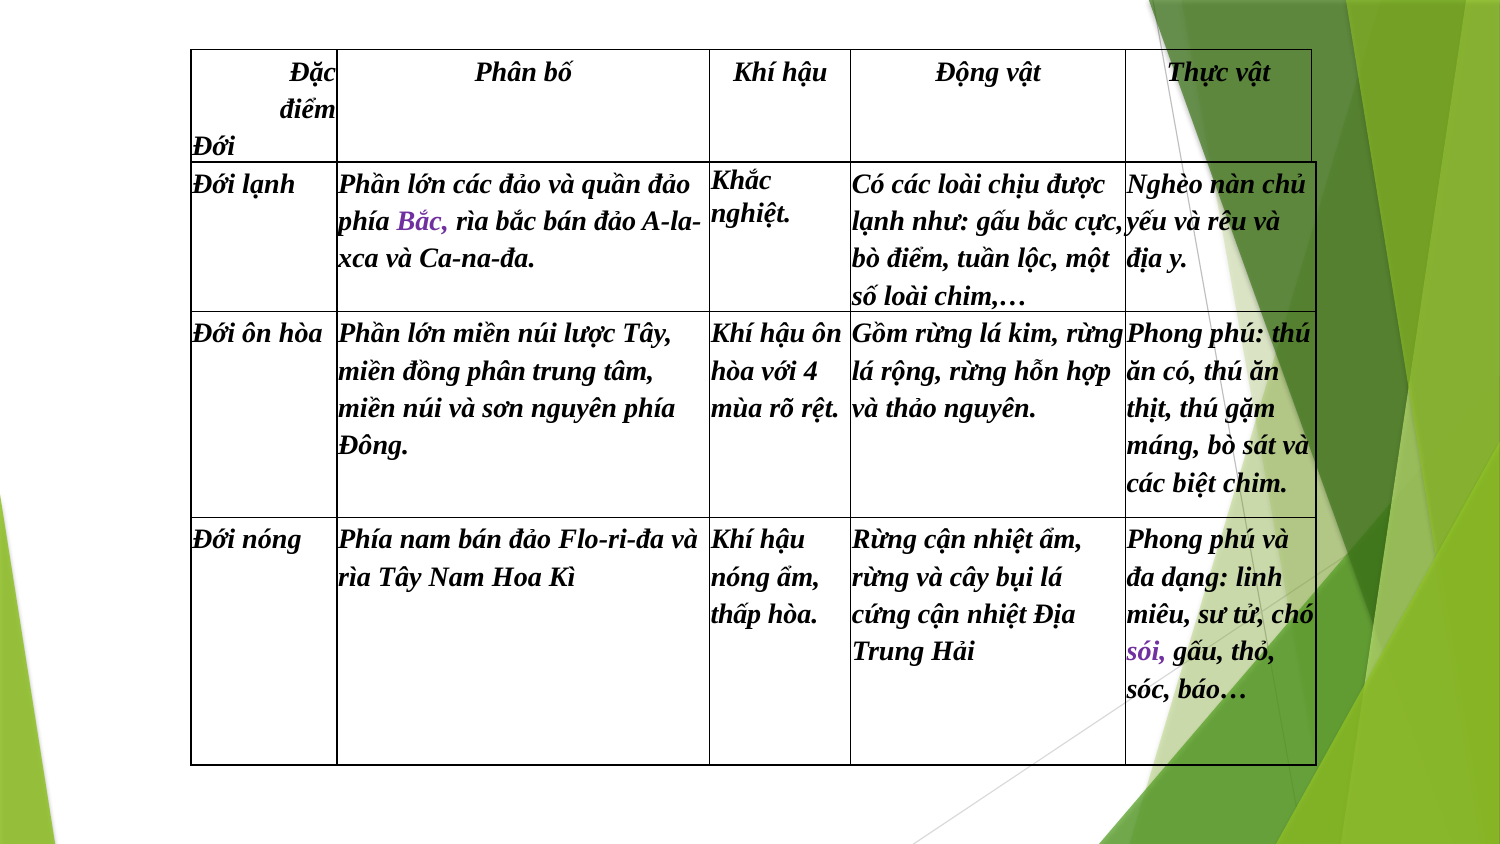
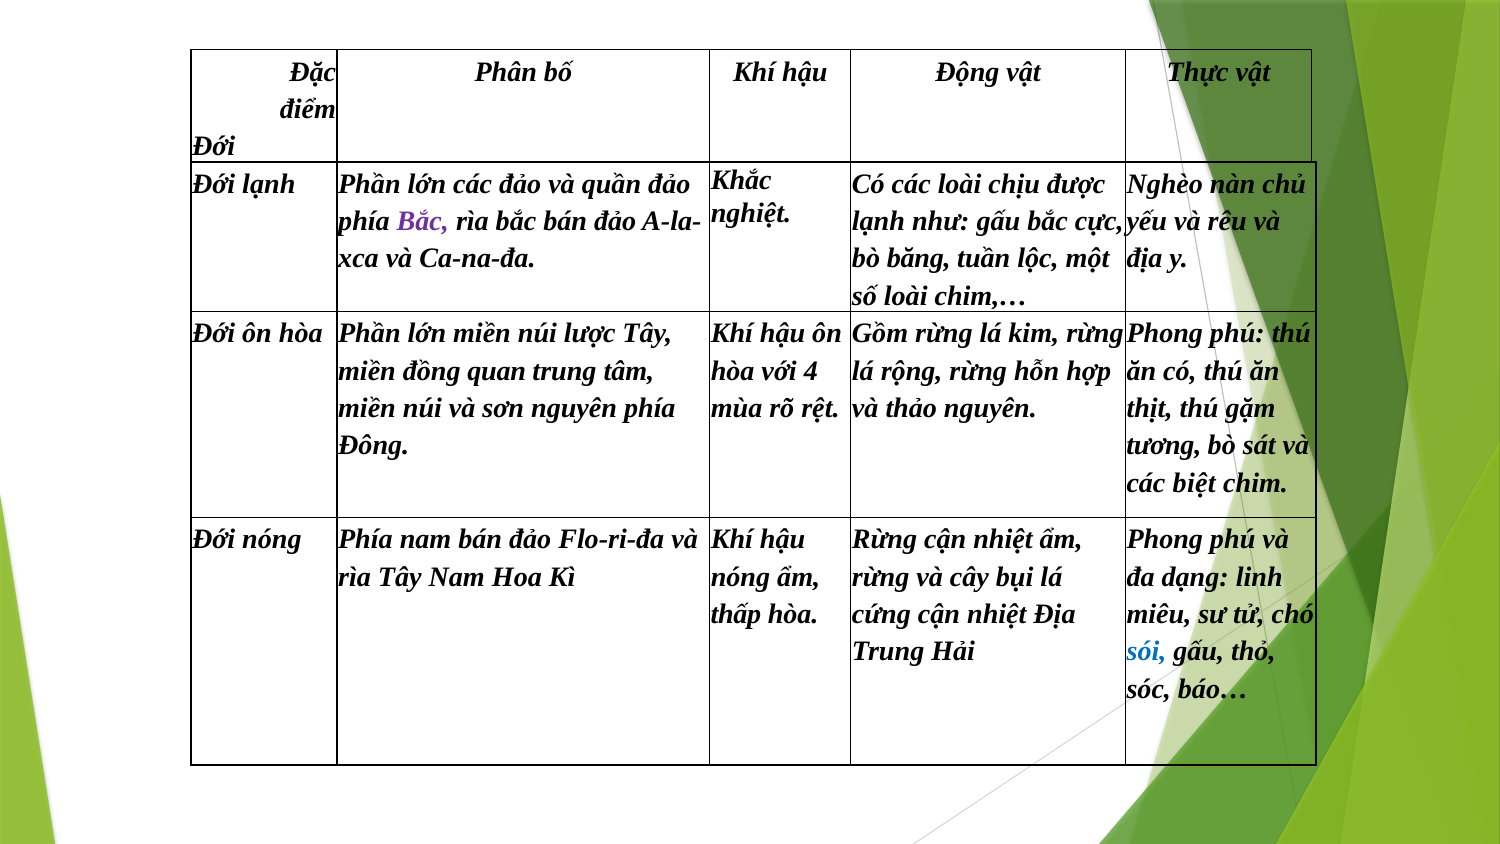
bò điểm: điểm -> băng
đồng phân: phân -> quan
máng: máng -> tương
sói colour: purple -> blue
